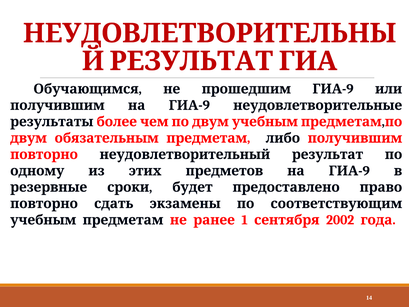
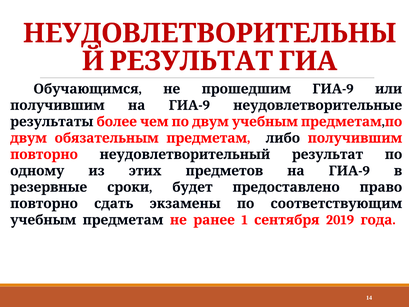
2002: 2002 -> 2019
